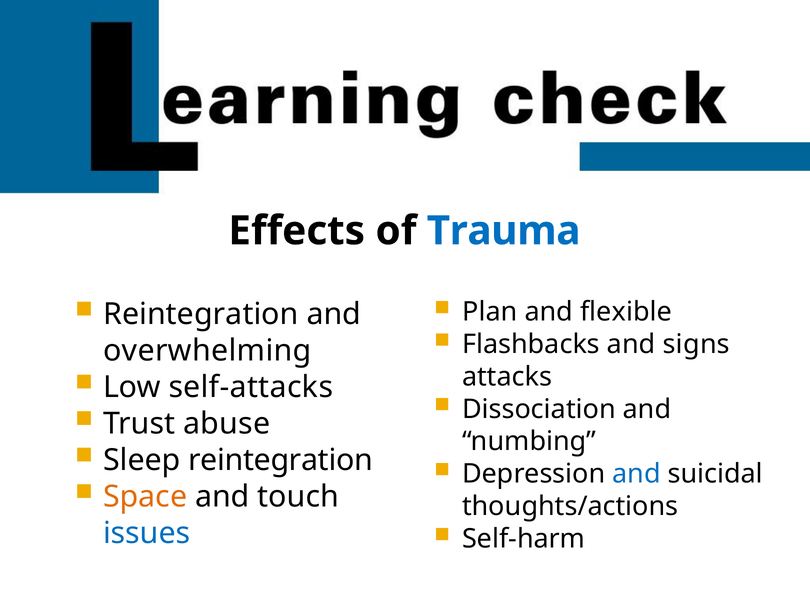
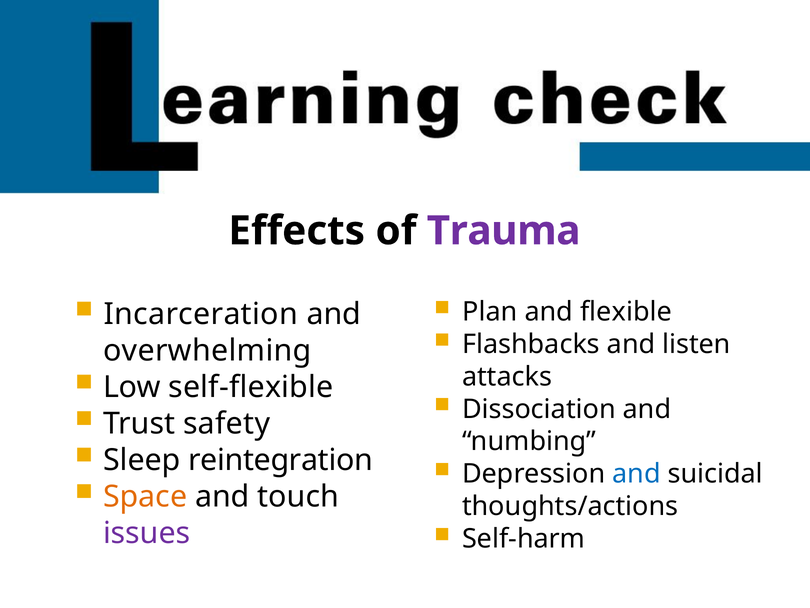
Trauma at (504, 231) colour: blue -> purple
Reintegration at (201, 314): Reintegration -> Incarceration
signs: signs -> listen
self-attacks: self-attacks -> self-flexible
Trust abuse: abuse -> safety
issues colour: blue -> purple
